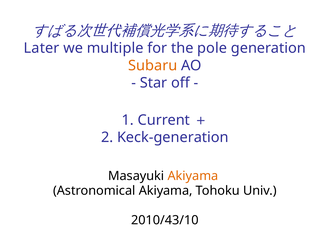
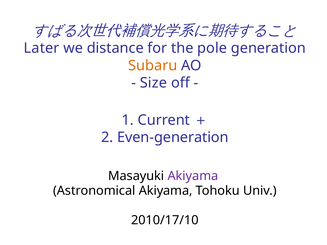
multiple: multiple -> distance
Star: Star -> Size
Keck-generation: Keck-generation -> Even-generation
Akiyama at (193, 176) colour: orange -> purple
2010/43/10: 2010/43/10 -> 2010/17/10
